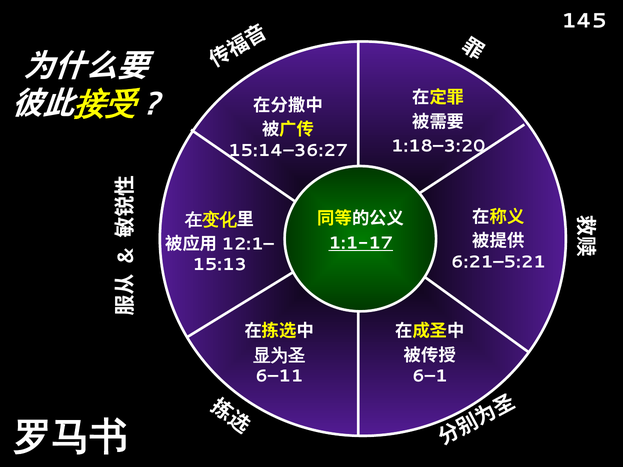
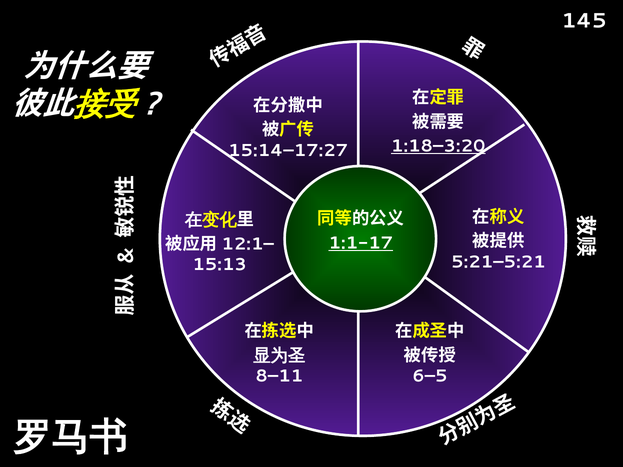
1:18–3:20 underline: none -> present
15:14–36:27: 15:14–36:27 -> 15:14–17:27
6:21–5:21: 6:21–5:21 -> 5:21–5:21
6–11: 6–11 -> 8–11
6–1: 6–1 -> 6–5
